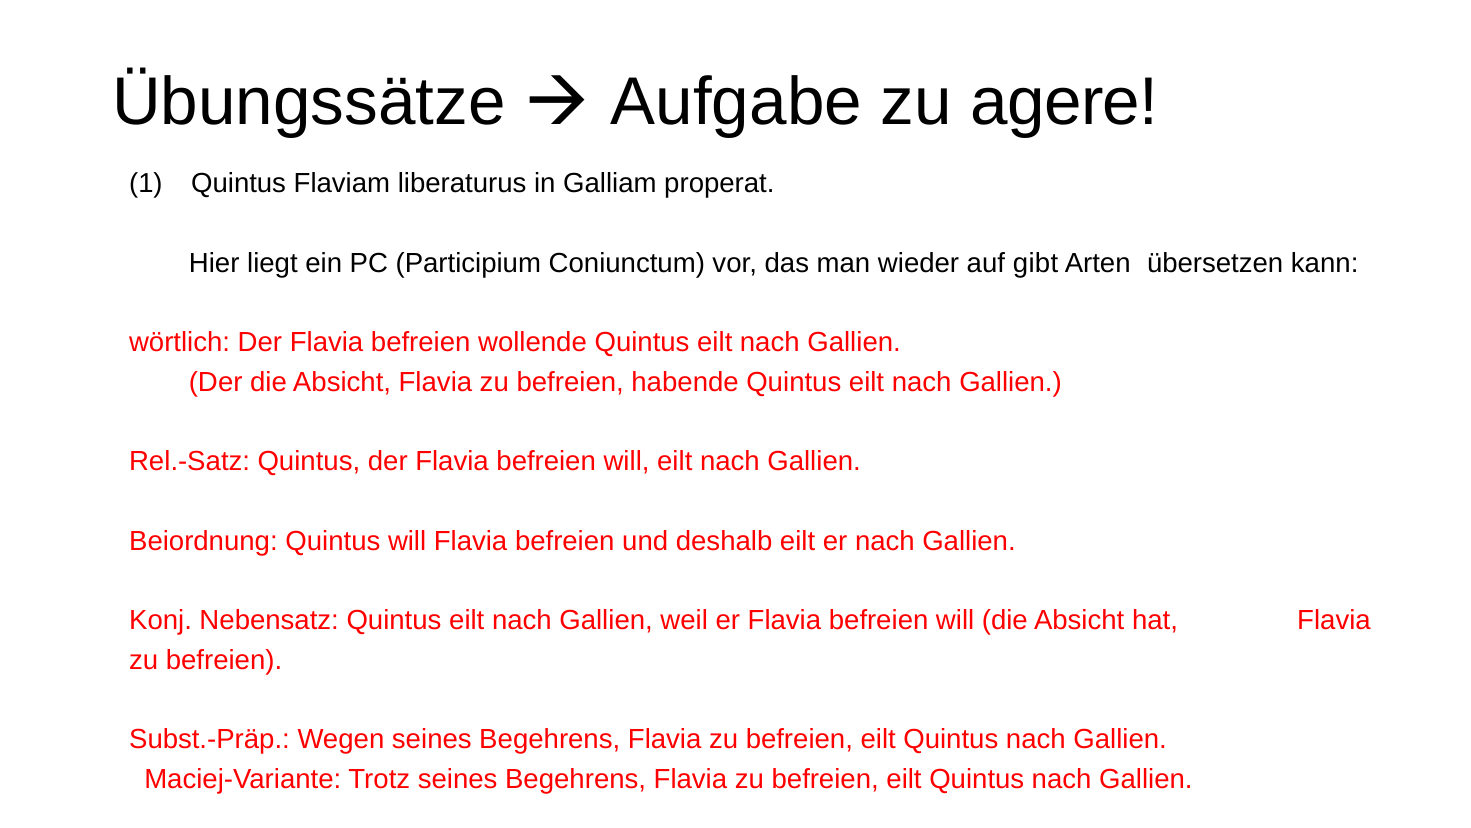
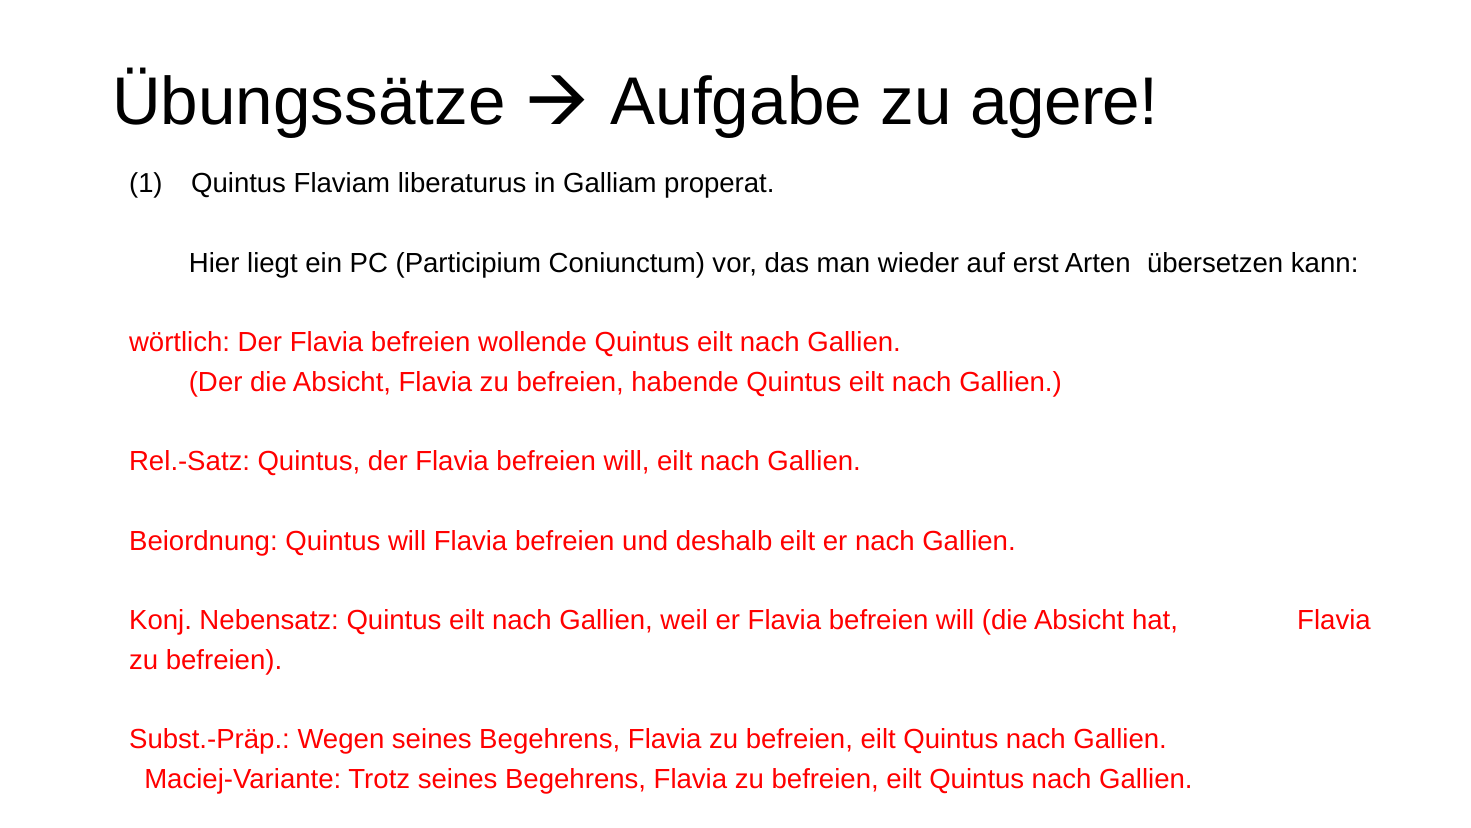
gibt: gibt -> erst
